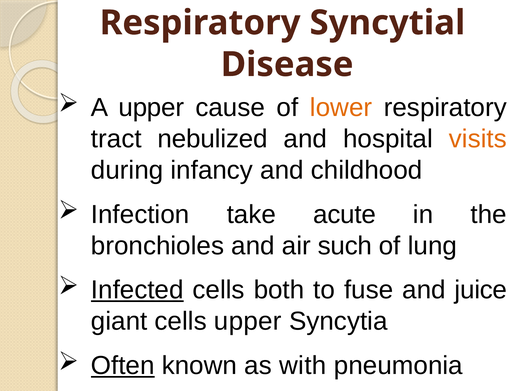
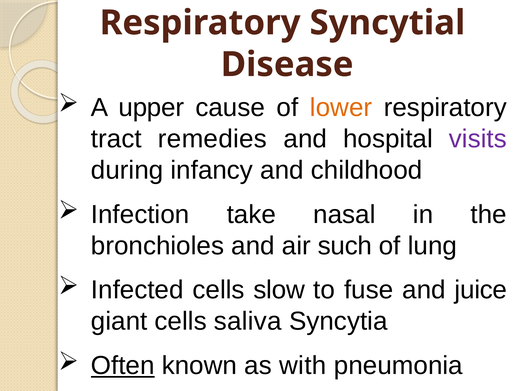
nebulized: nebulized -> remedies
visits colour: orange -> purple
acute: acute -> nasal
Infected underline: present -> none
both: both -> slow
cells upper: upper -> saliva
